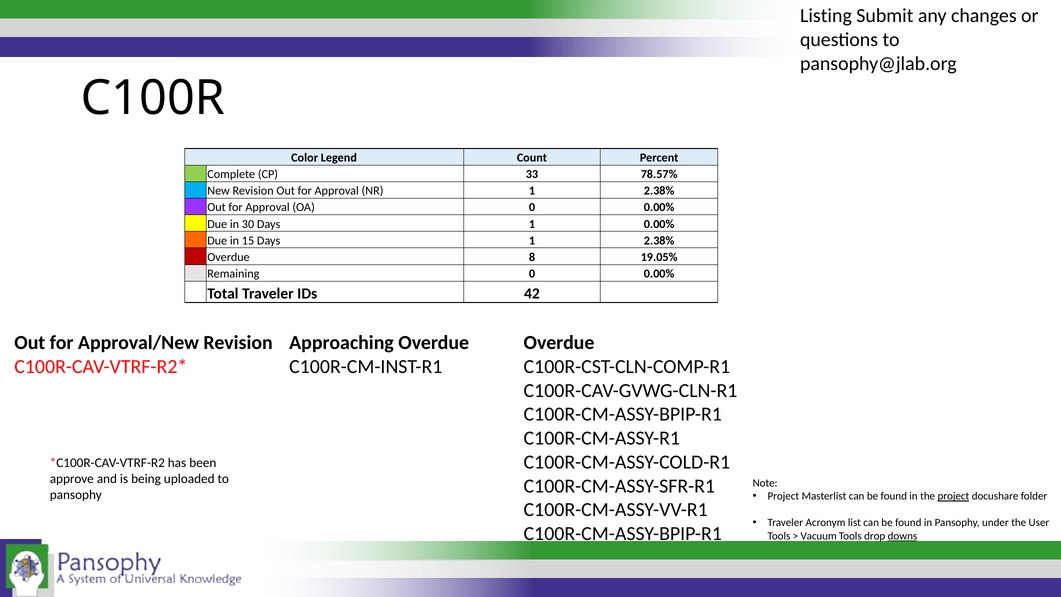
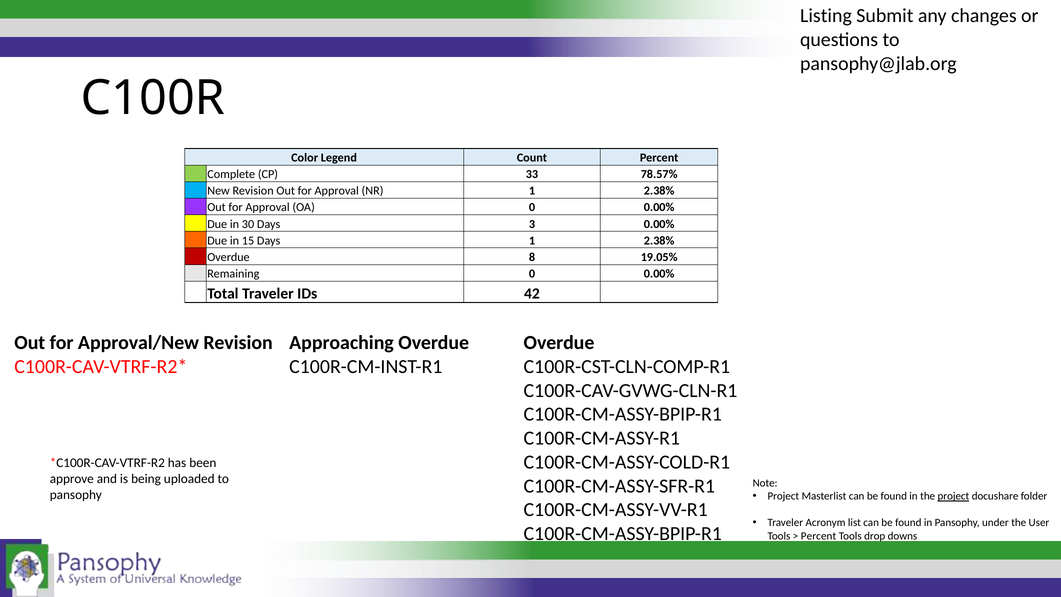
30 Days 1: 1 -> 3
Vacuum at (819, 536): Vacuum -> Percent
downs underline: present -> none
